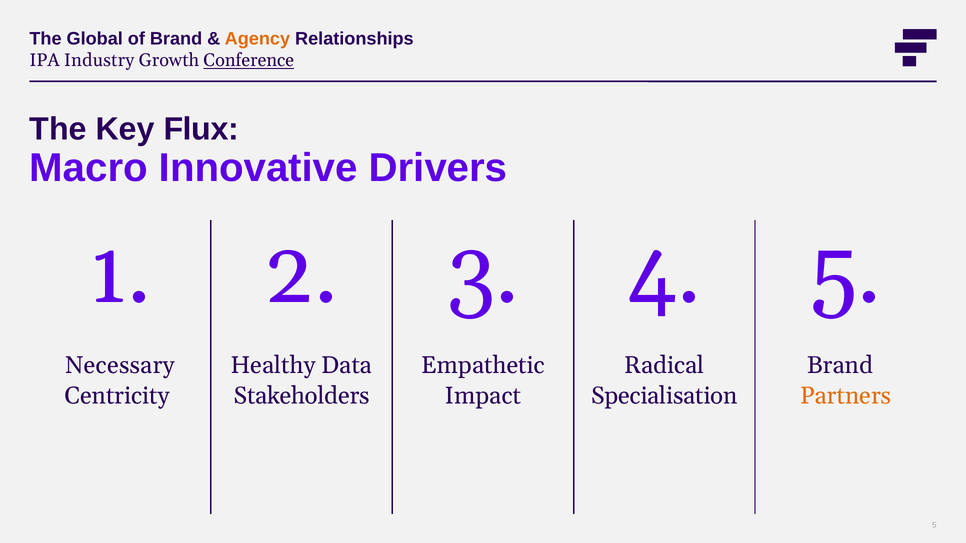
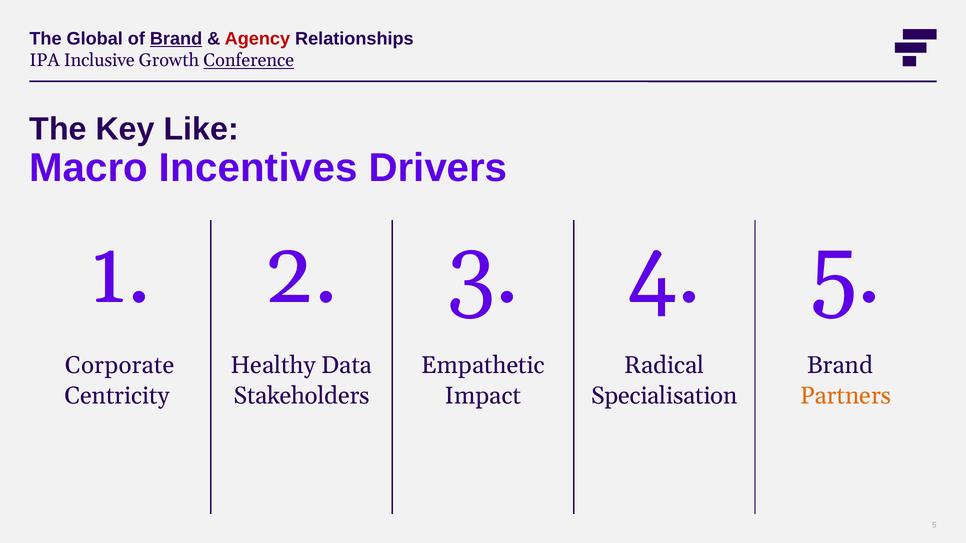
Brand at (176, 39) underline: none -> present
Agency colour: orange -> red
Industry: Industry -> Inclusive
Flux: Flux -> Like
Innovative: Innovative -> Incentives
Necessary: Necessary -> Corporate
